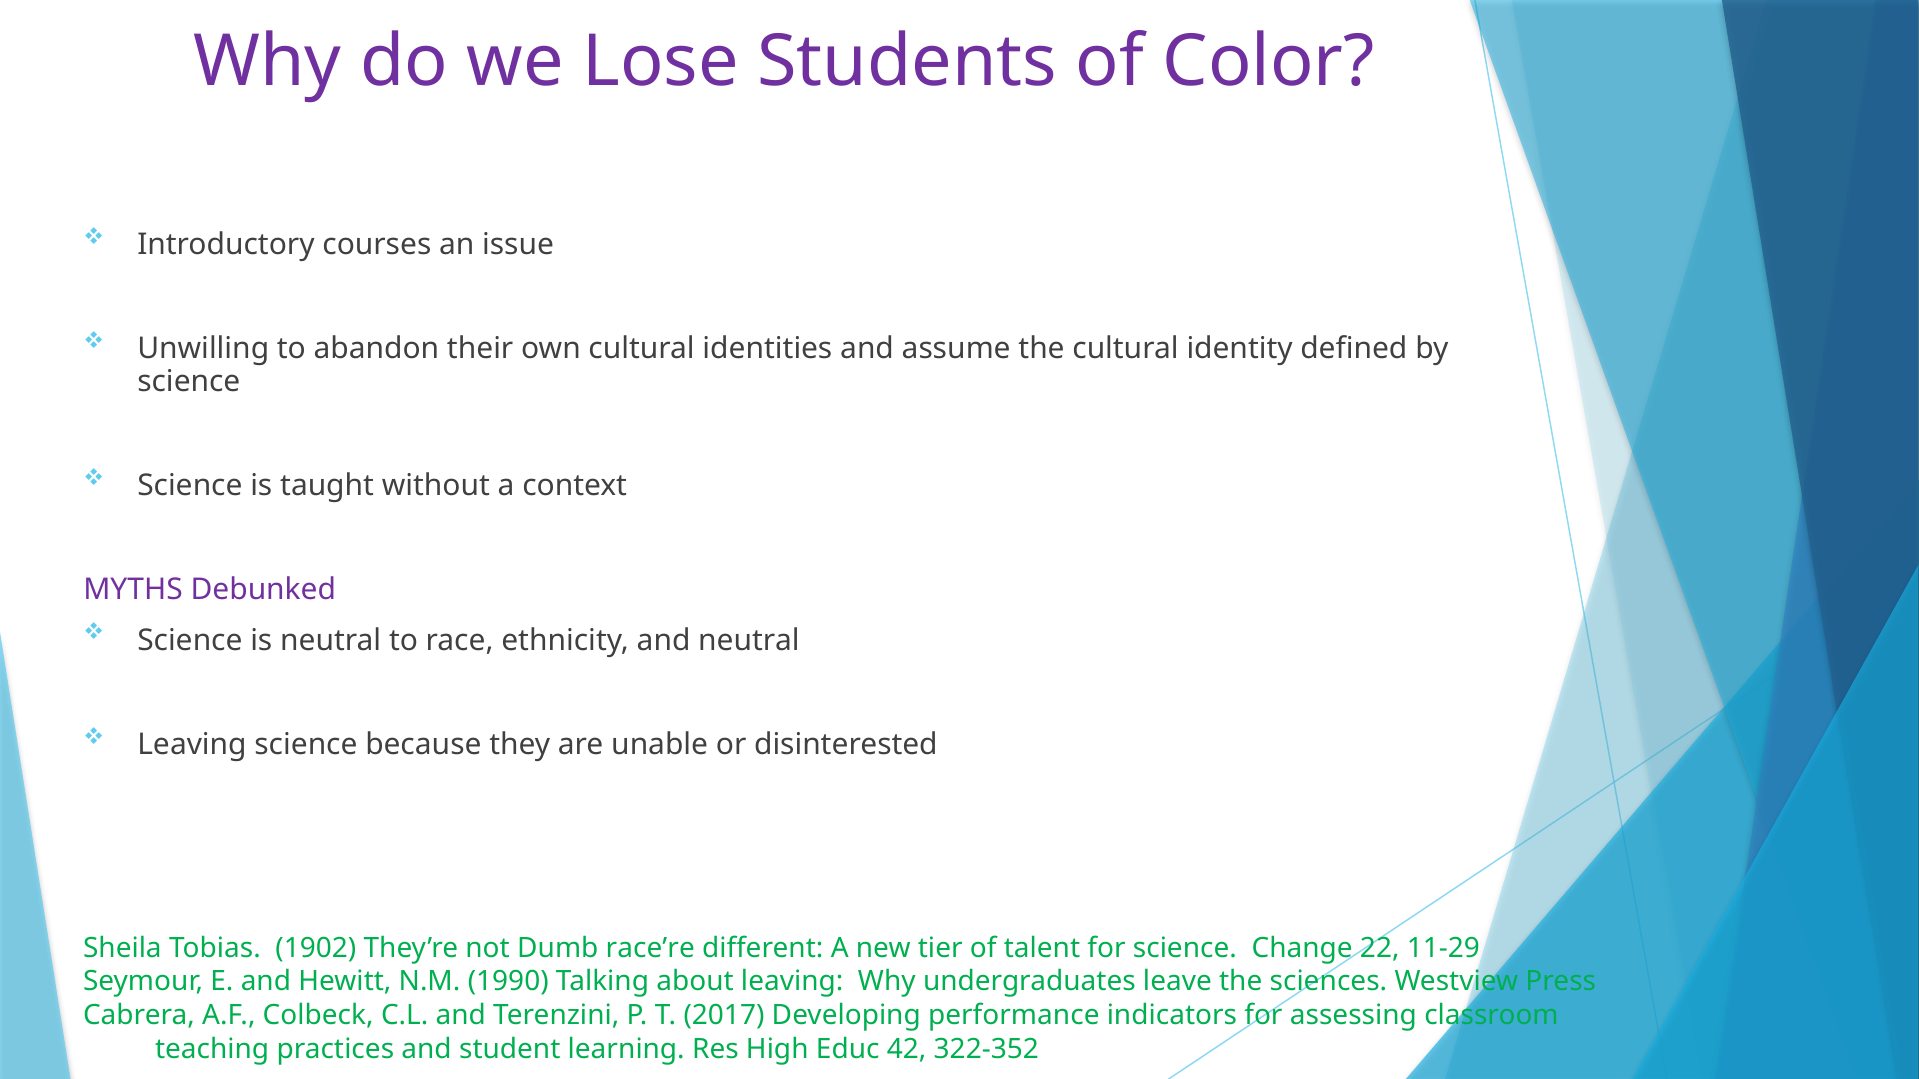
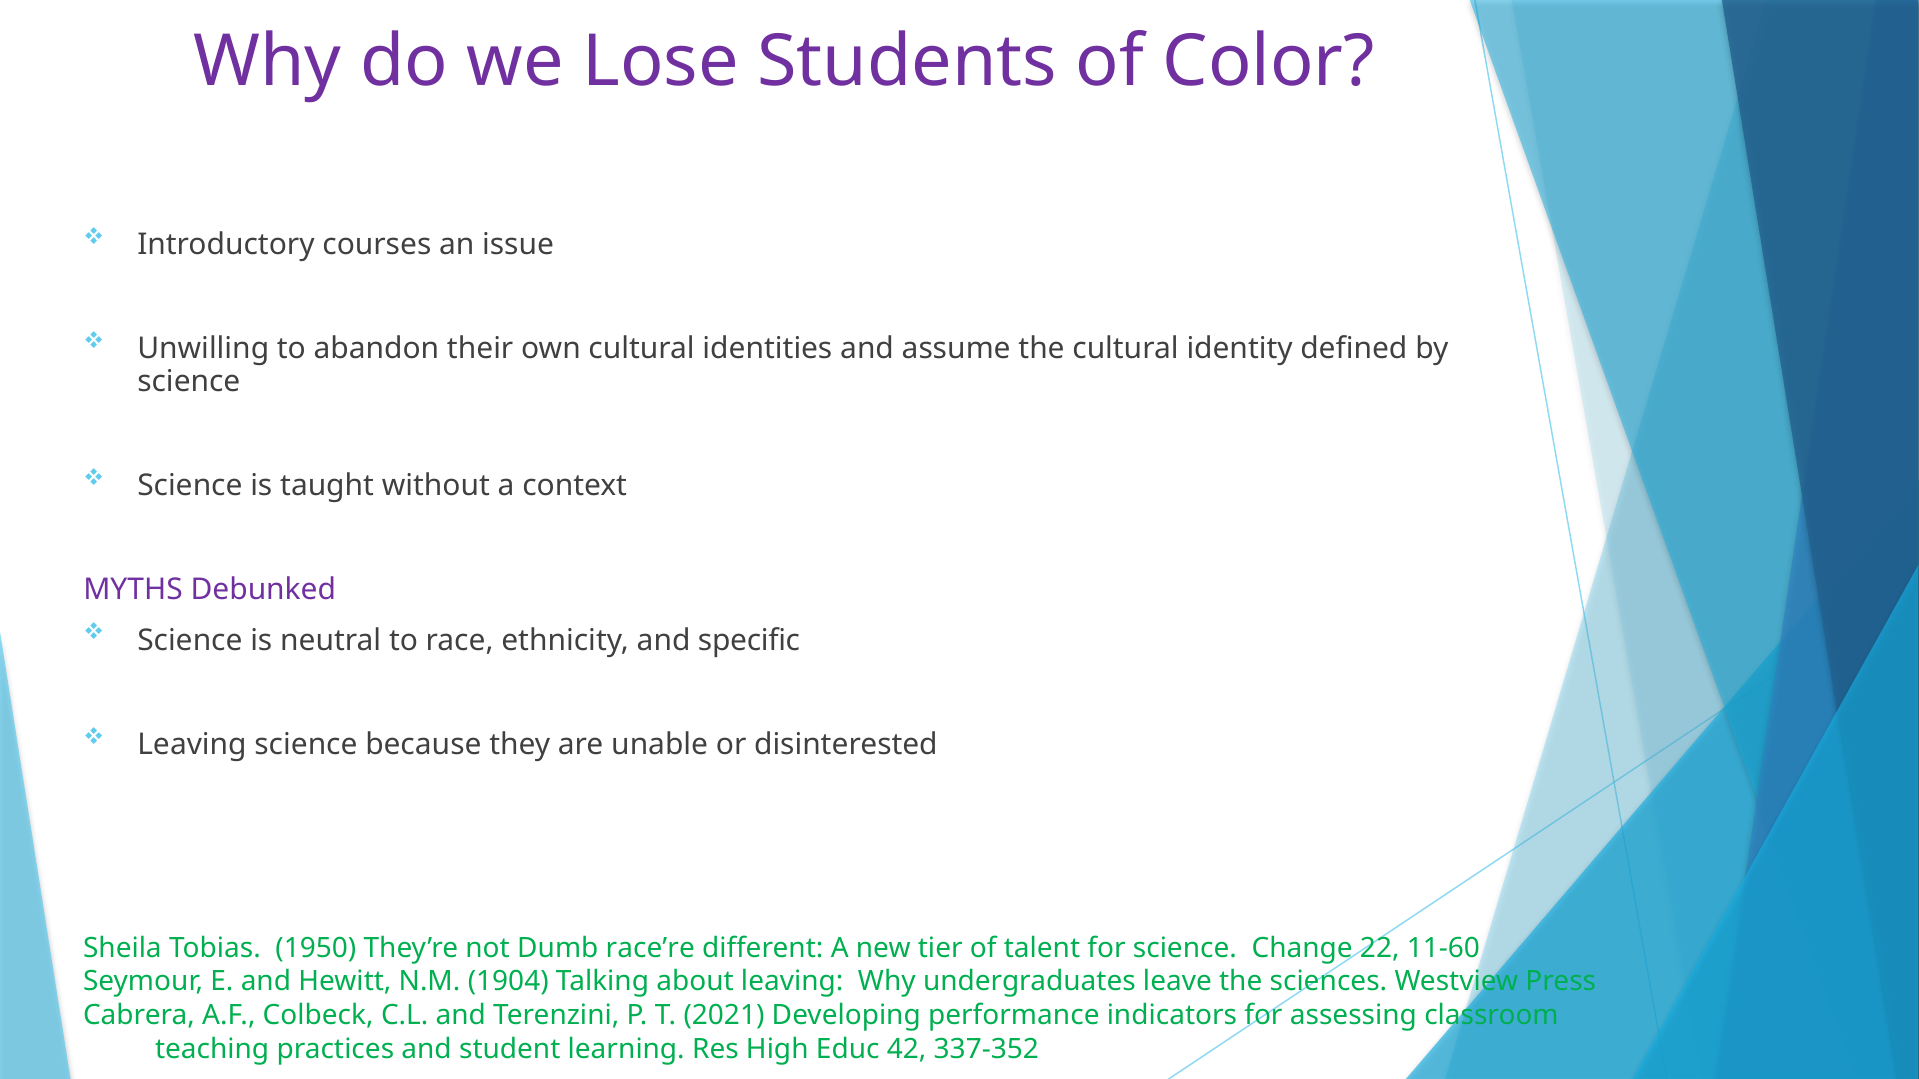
and neutral: neutral -> specific
1902: 1902 -> 1950
11-29: 11-29 -> 11-60
1990: 1990 -> 1904
2017: 2017 -> 2021
322-352: 322-352 -> 337-352
